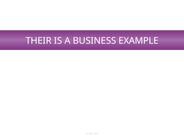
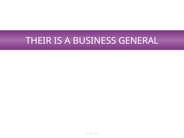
EXAMPLE: EXAMPLE -> GENERAL
